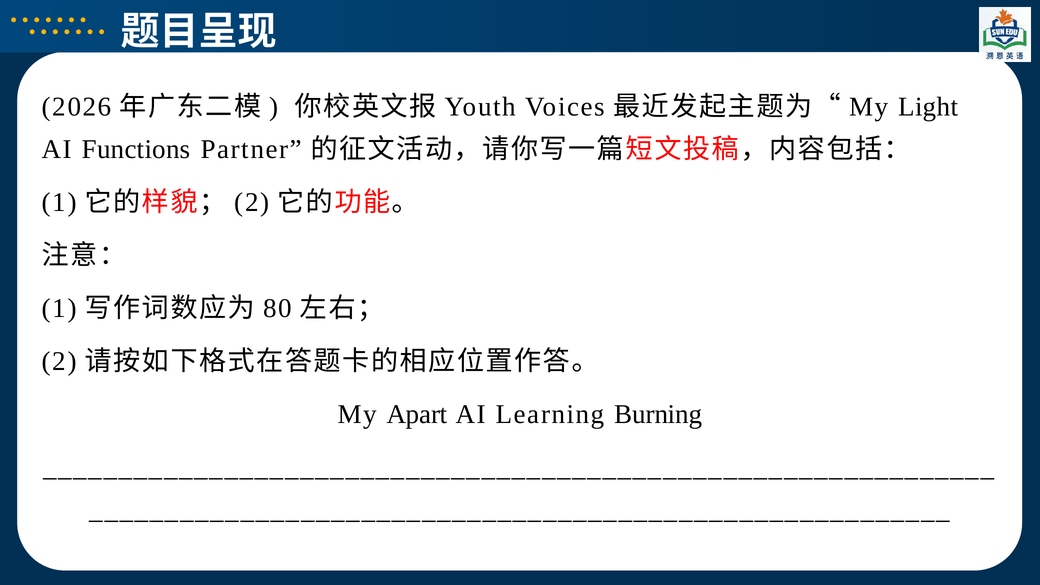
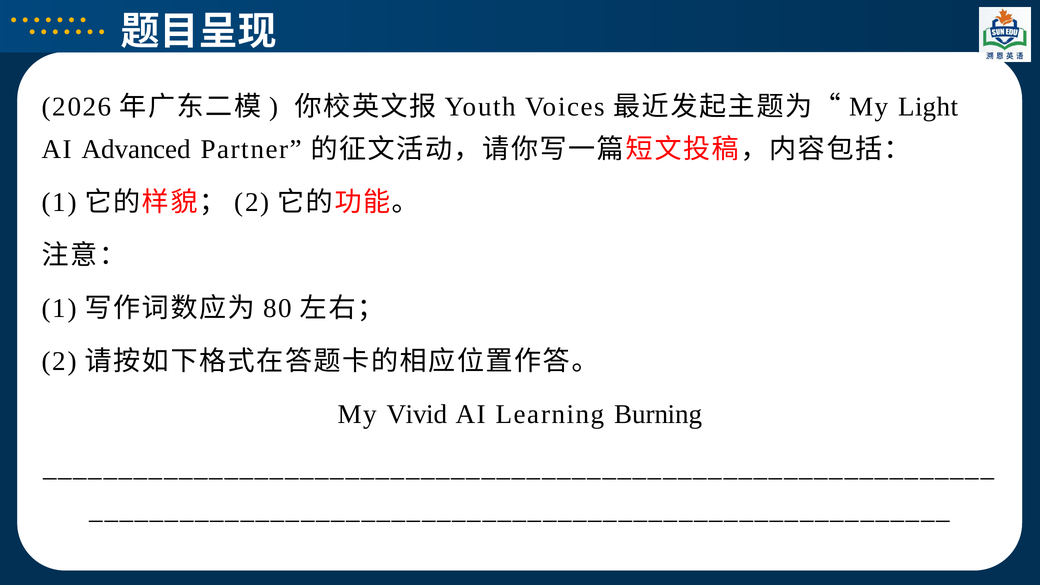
Functions: Functions -> Advanced
Apart: Apart -> Vivid
